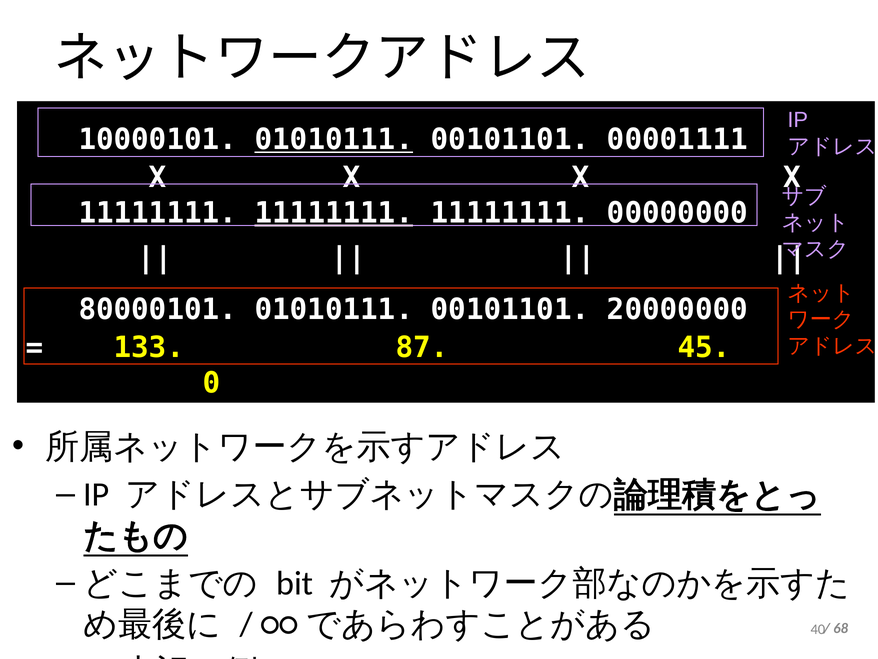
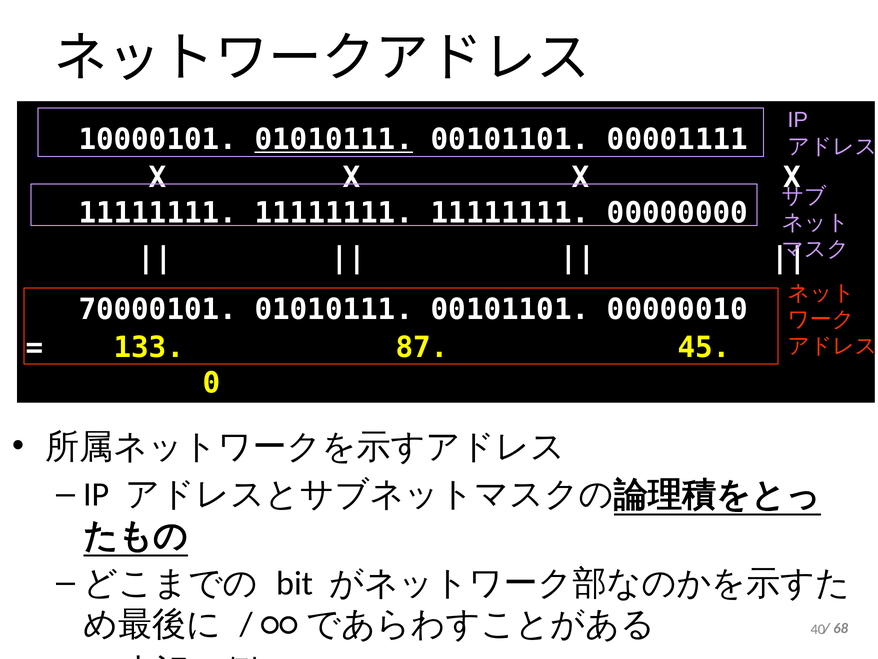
11111111 at (334, 213) underline: present -> none
80000101: 80000101 -> 70000101
20000000: 20000000 -> 00000010
